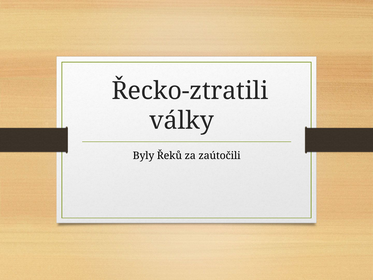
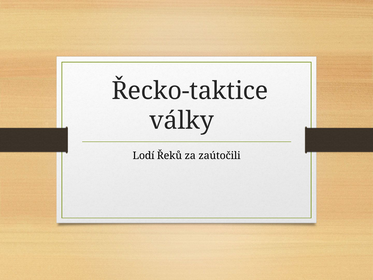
Řecko-ztratili: Řecko-ztratili -> Řecko-taktice
Byly: Byly -> Lodí
